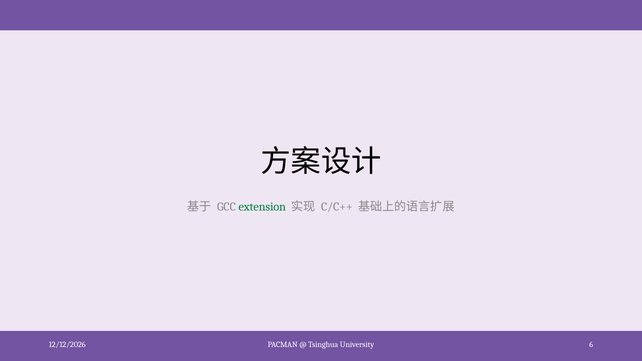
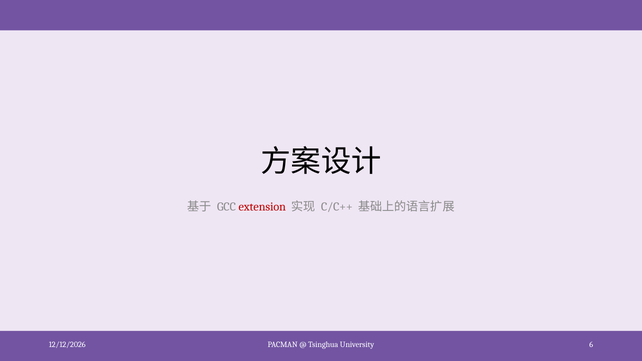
extension colour: green -> red
